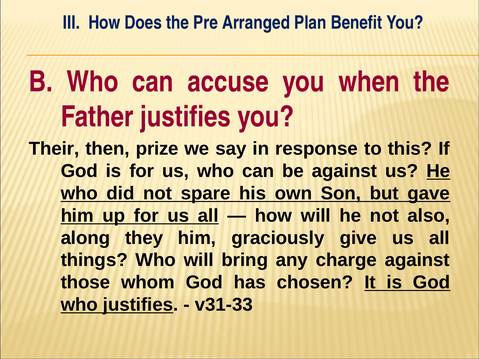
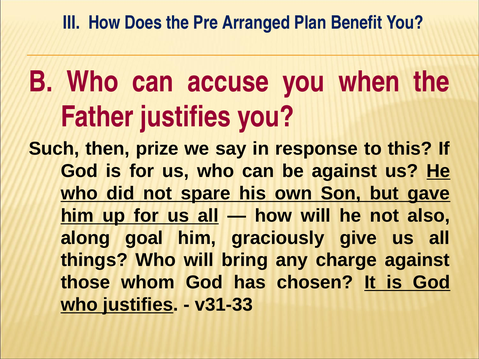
Their: Their -> Such
they: they -> goal
